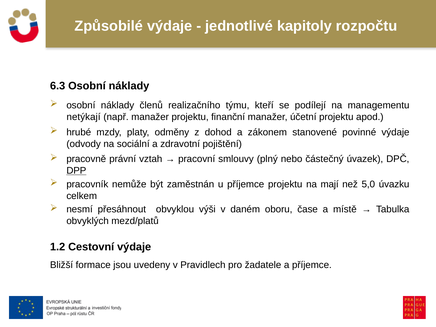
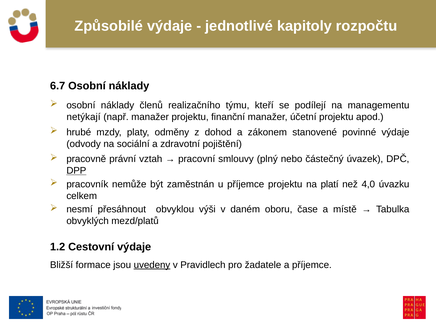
6.3: 6.3 -> 6.7
mají: mají -> platí
5,0: 5,0 -> 4,0
uvedeny underline: none -> present
